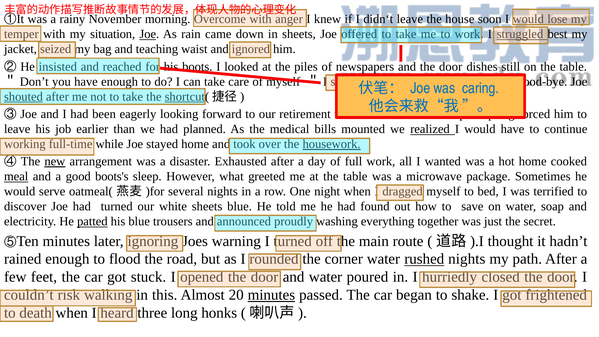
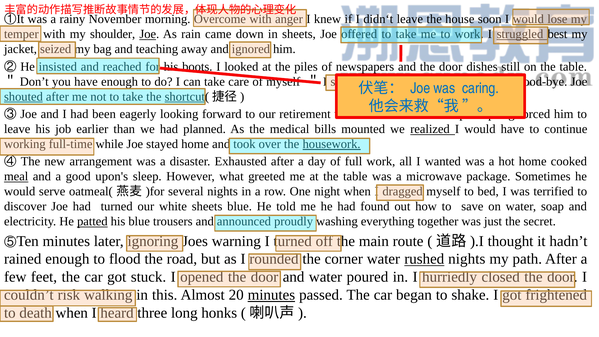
situation: situation -> shoulder
waist: waist -> away
new underline: present -> none
boots's: boots's -> upon's
